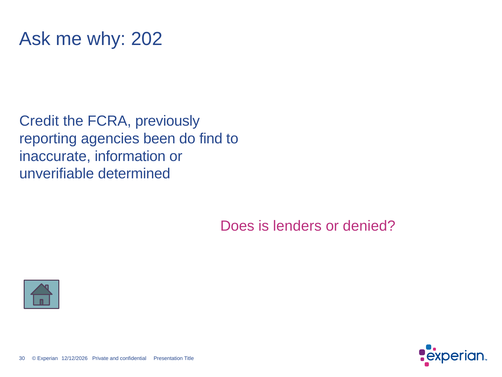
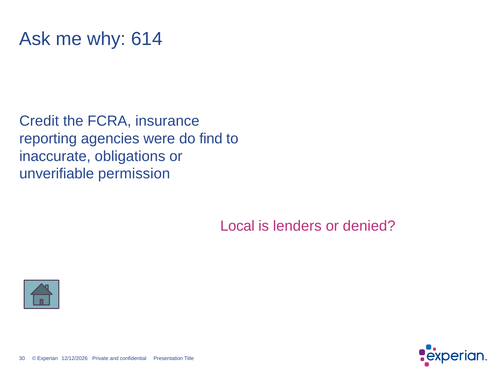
202: 202 -> 614
previously: previously -> insurance
been: been -> were
information: information -> obligations
determined: determined -> permission
Does: Does -> Local
